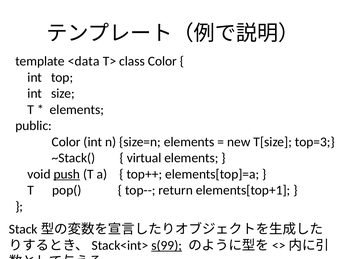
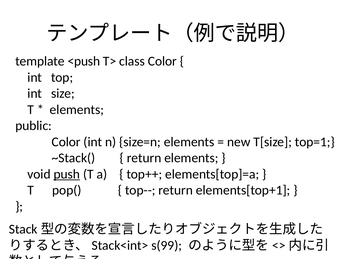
<data: <data -> <push
top=3: top=3 -> top=1
virtual at (144, 158): virtual -> return
s(99 underline: present -> none
